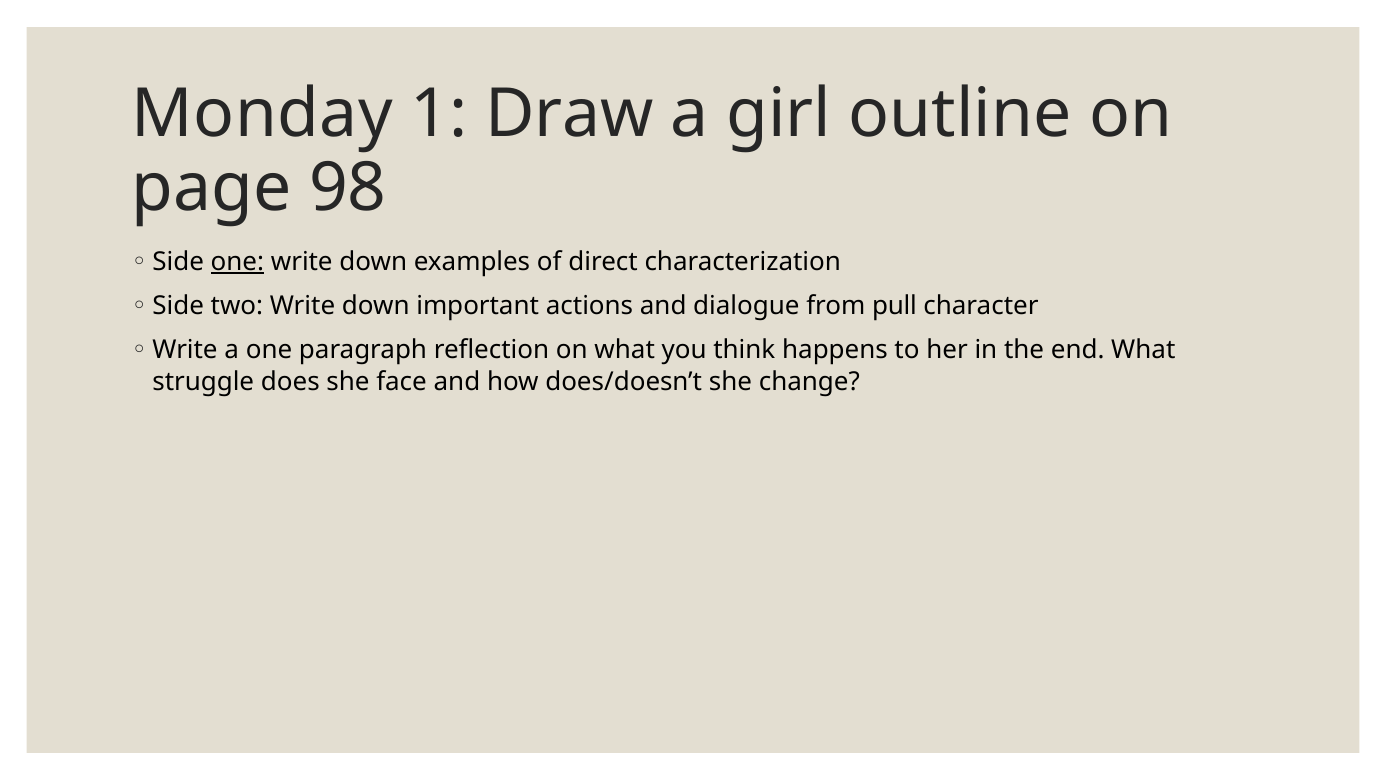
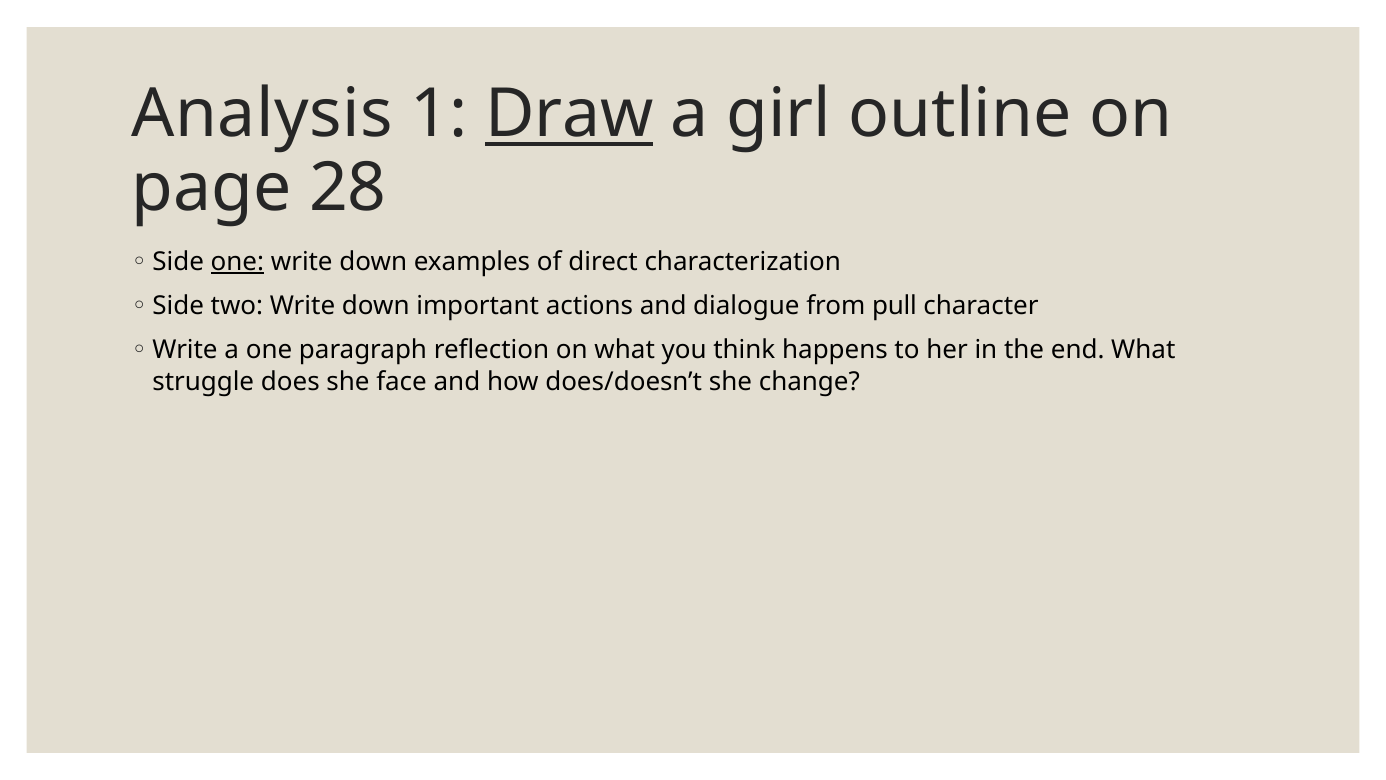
Monday: Monday -> Analysis
Draw underline: none -> present
98: 98 -> 28
